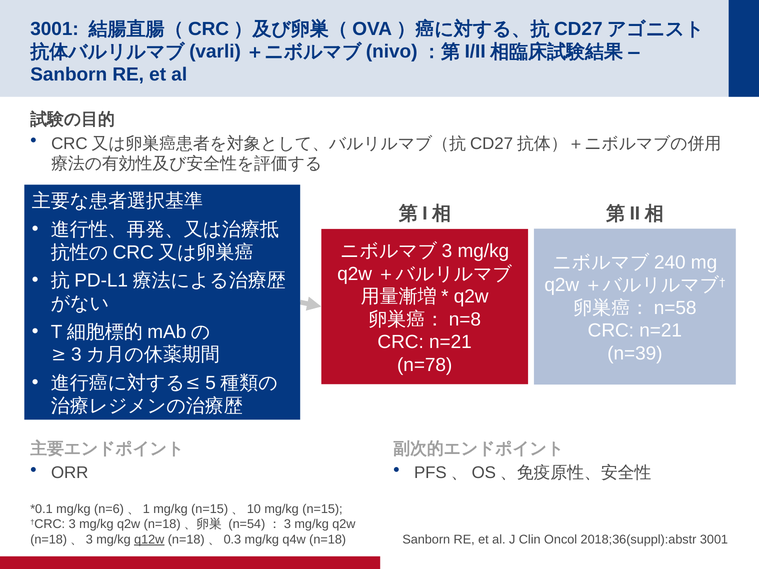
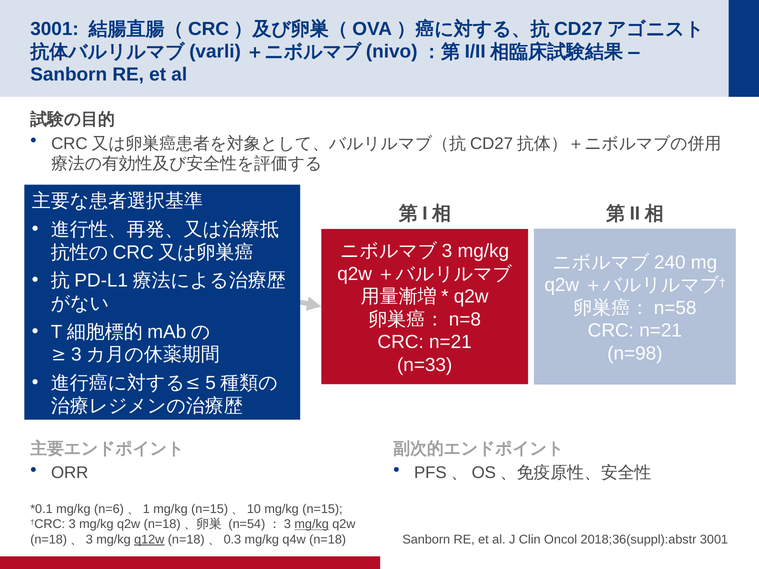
n=39: n=39 -> n=98
n=78: n=78 -> n=33
mg/kg at (312, 525) underline: none -> present
